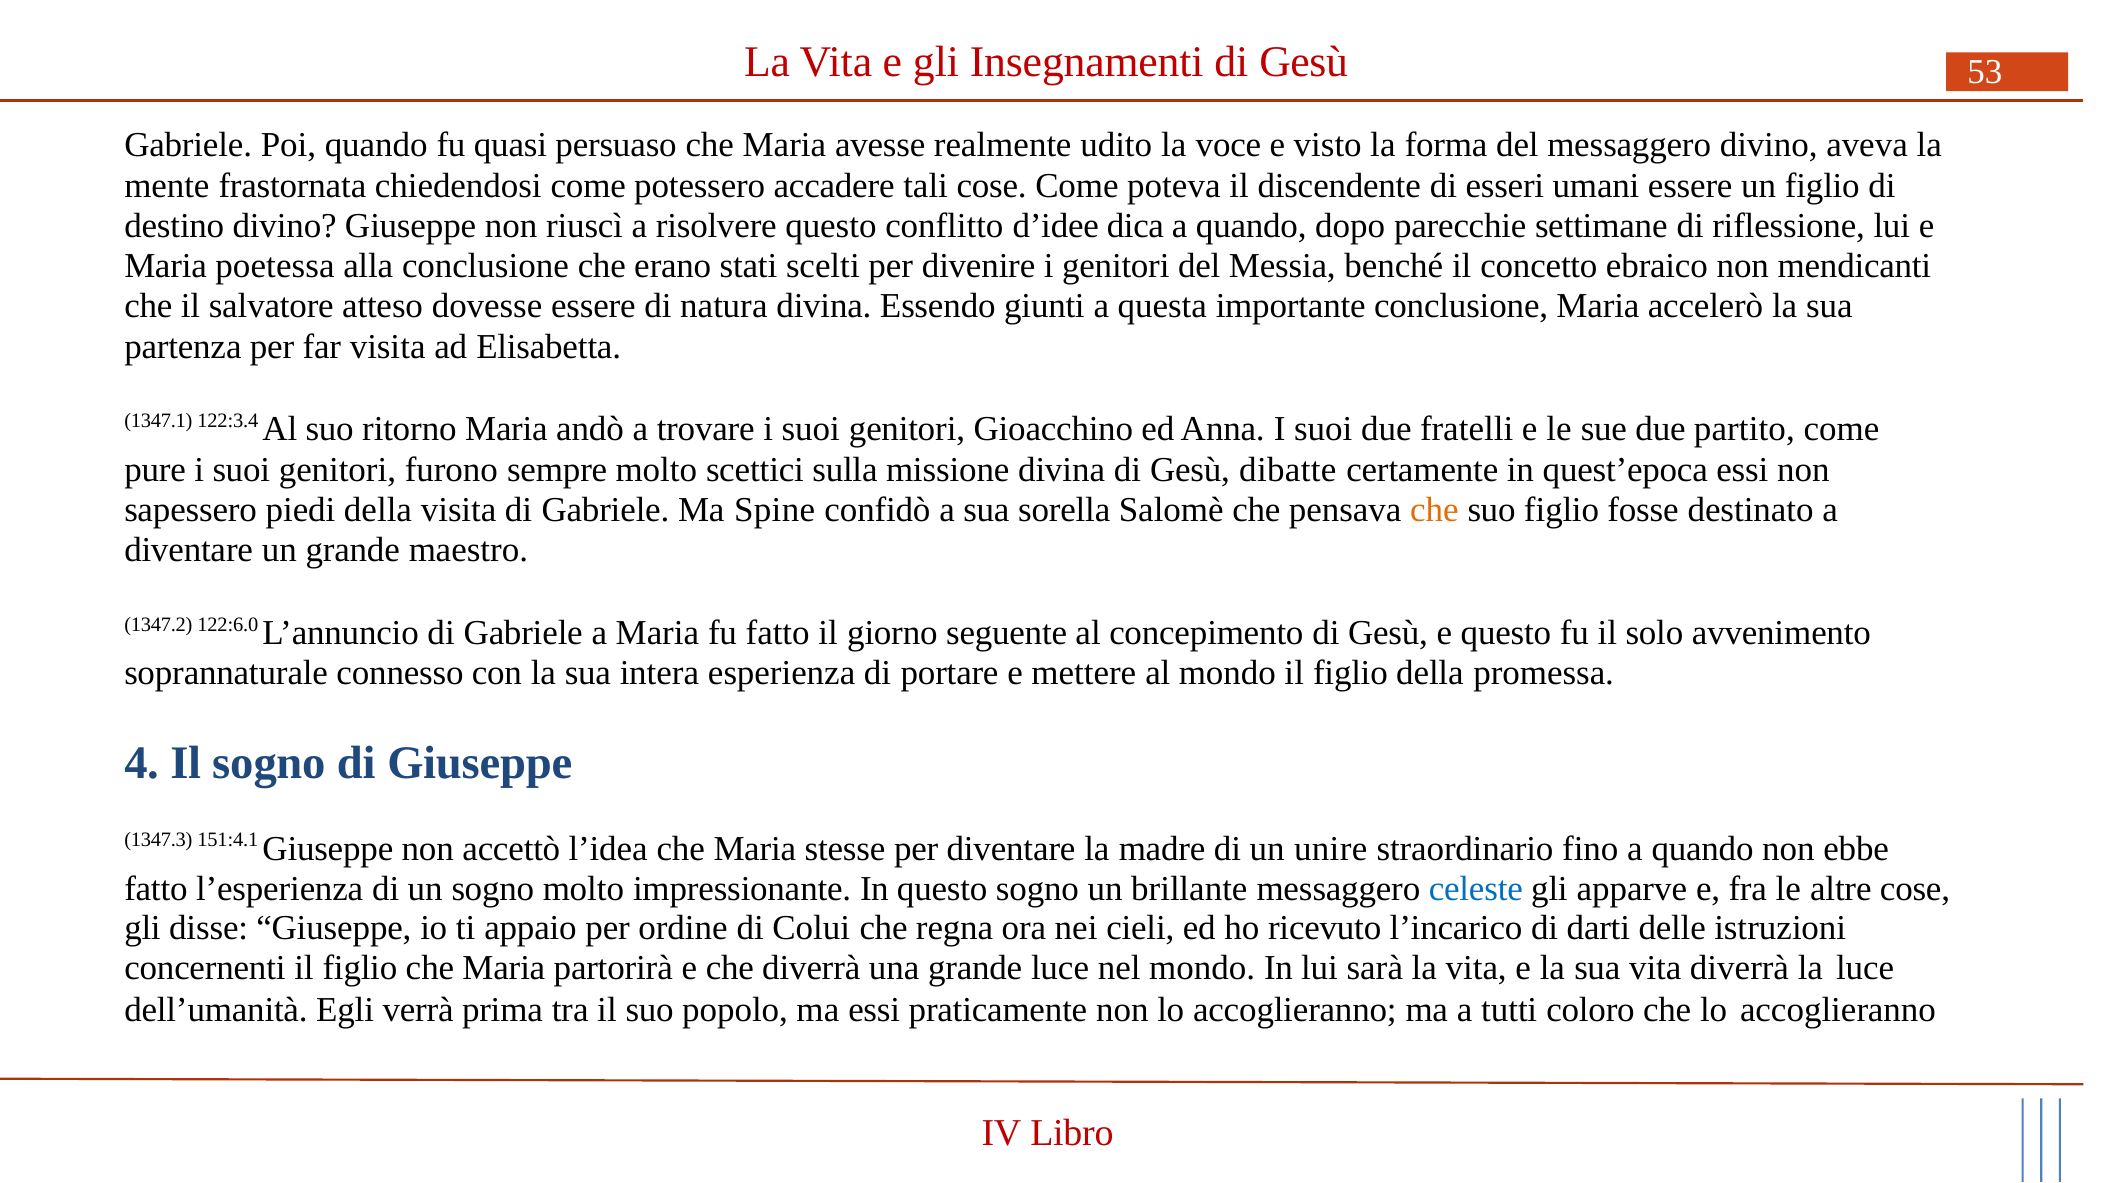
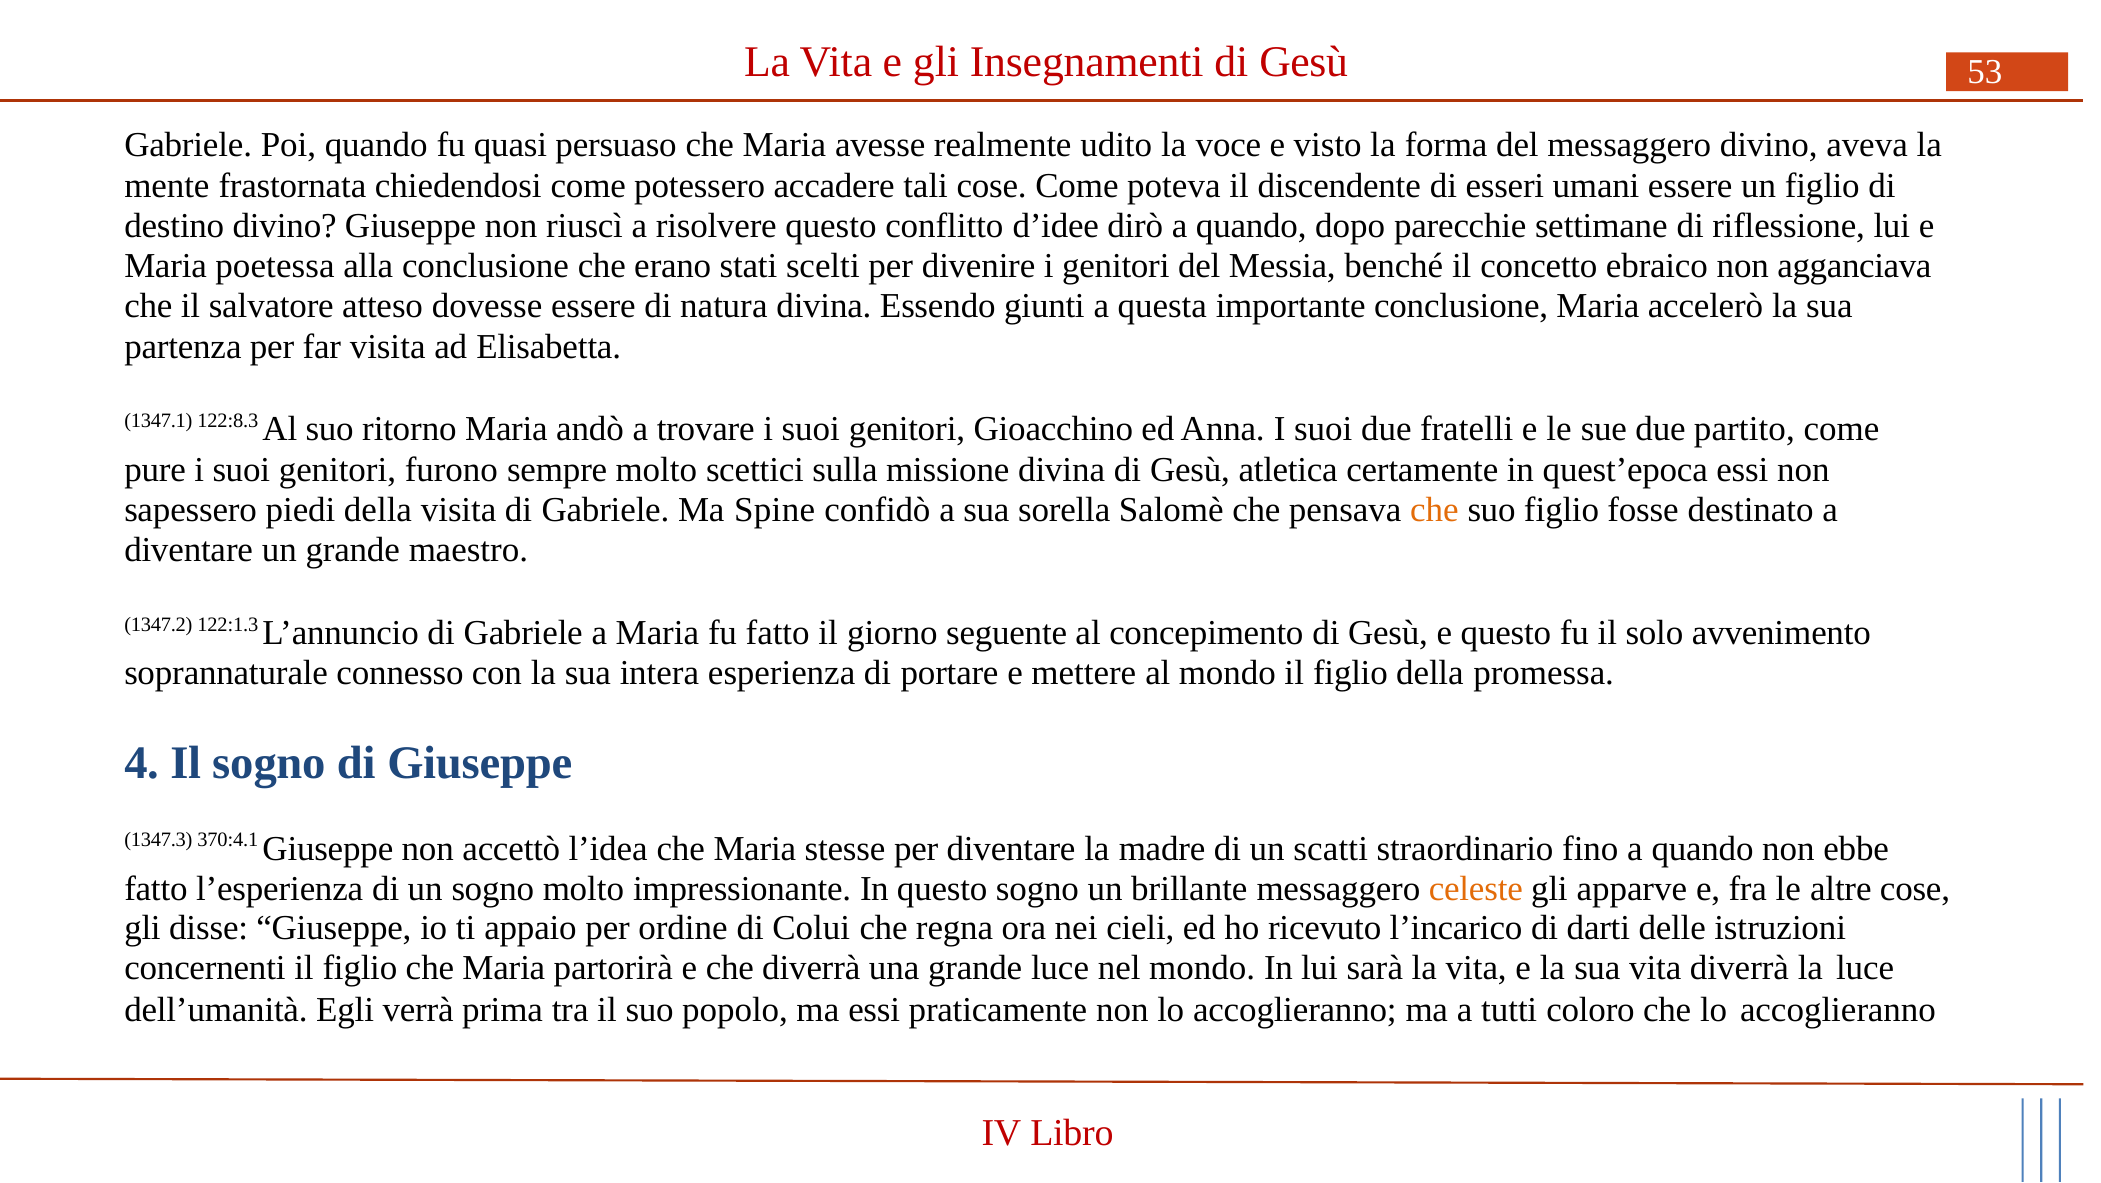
dica: dica -> dirò
mendicanti: mendicanti -> agganciava
122:3.4: 122:3.4 -> 122:8.3
dibatte: dibatte -> atletica
122:6.0: 122:6.0 -> 122:1.3
151:4.1: 151:4.1 -> 370:4.1
unire: unire -> scatti
celeste colour: blue -> orange
